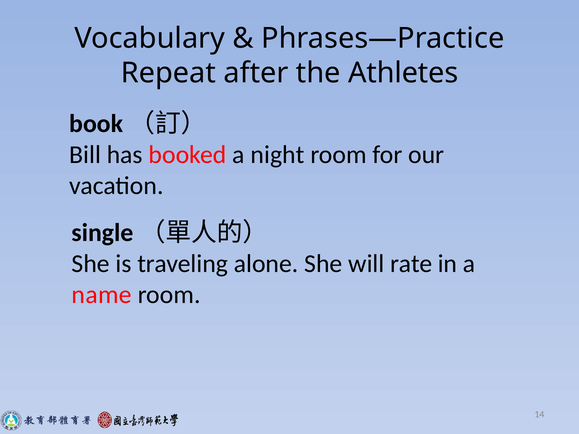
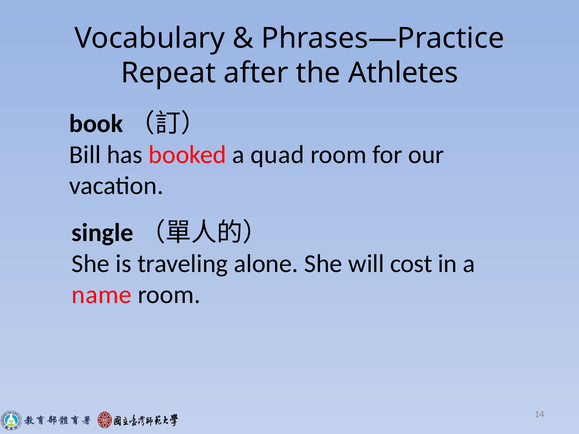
night: night -> quad
rate: rate -> cost
